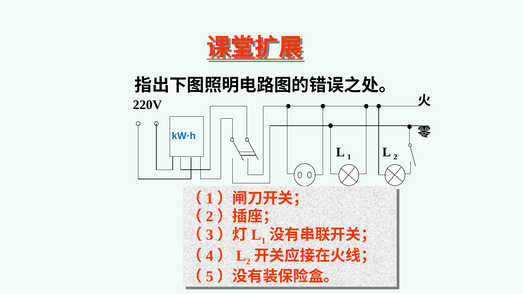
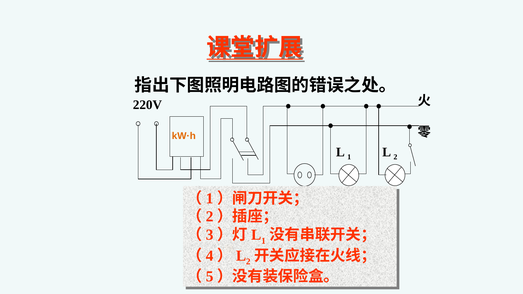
kW·h colour: blue -> orange
